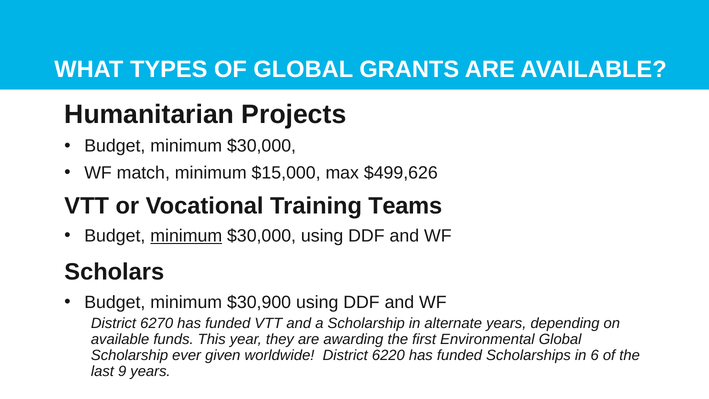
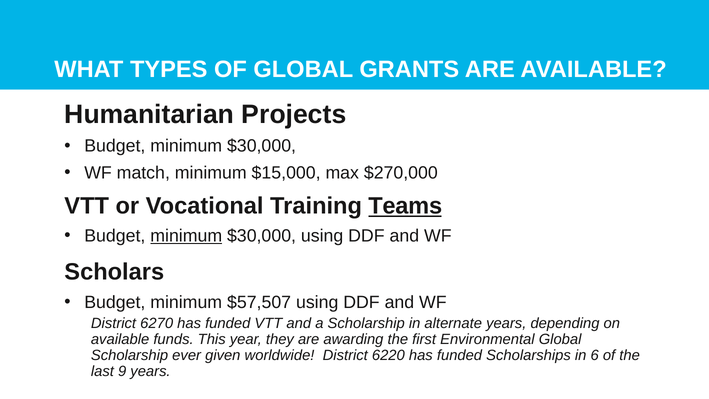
$499,626: $499,626 -> $270,000
Teams underline: none -> present
$30,900: $30,900 -> $57,507
